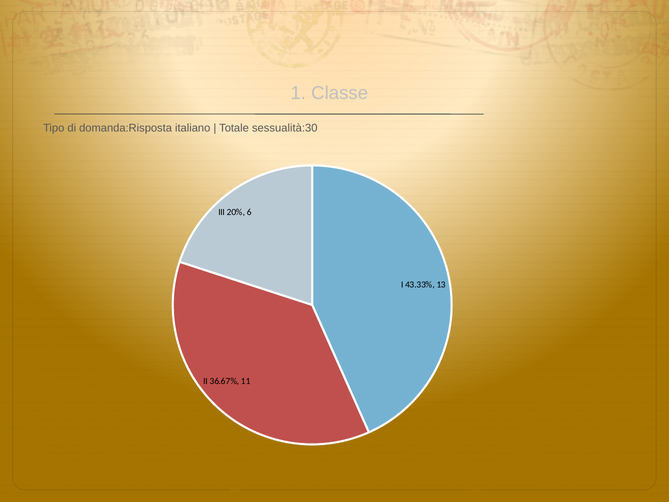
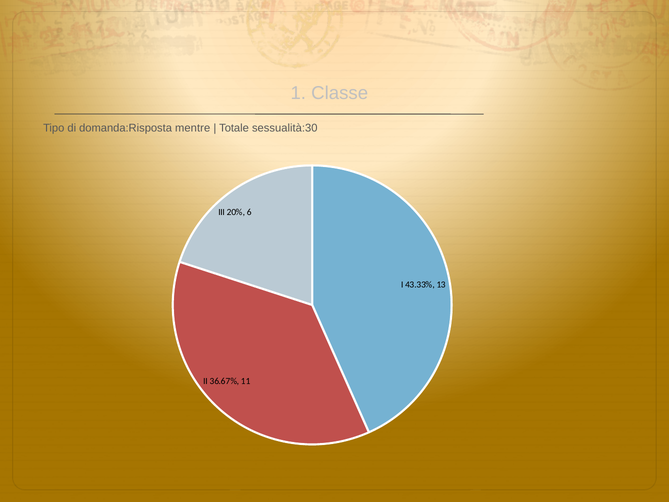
italiano: italiano -> mentre
